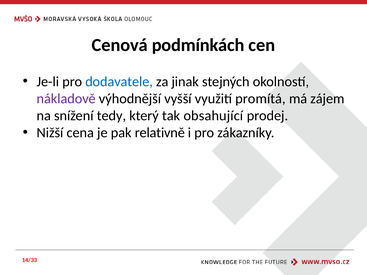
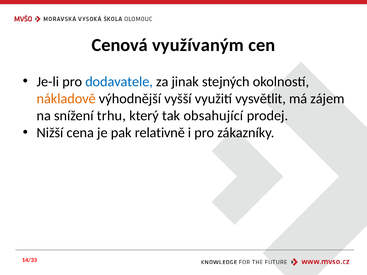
podmínkách: podmínkách -> využívaným
nákladově colour: purple -> orange
promítá: promítá -> vysvětlit
tedy: tedy -> trhu
